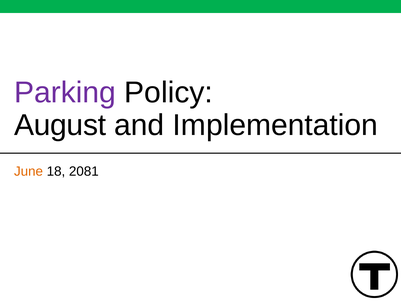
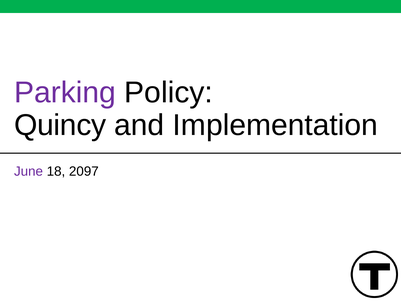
August: August -> Quincy
June colour: orange -> purple
2081: 2081 -> 2097
